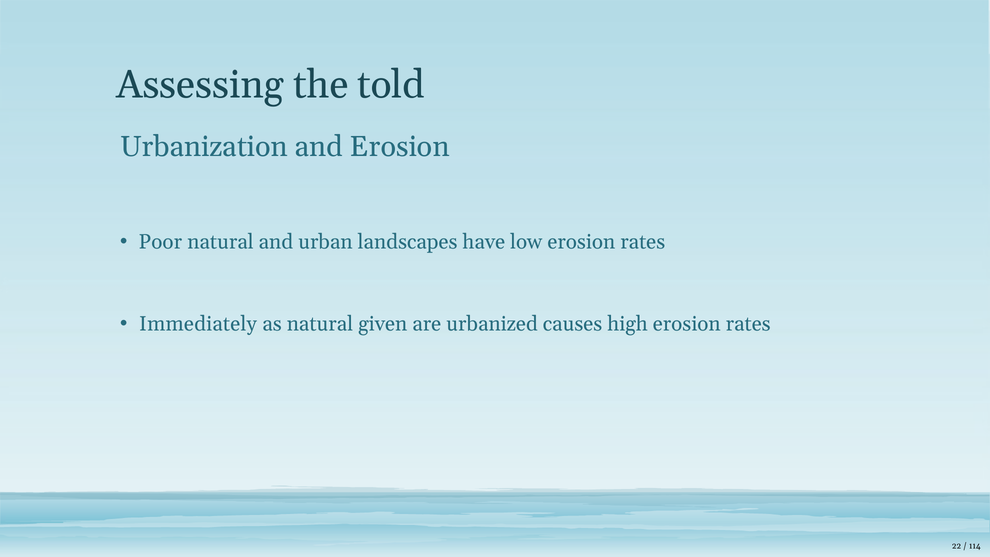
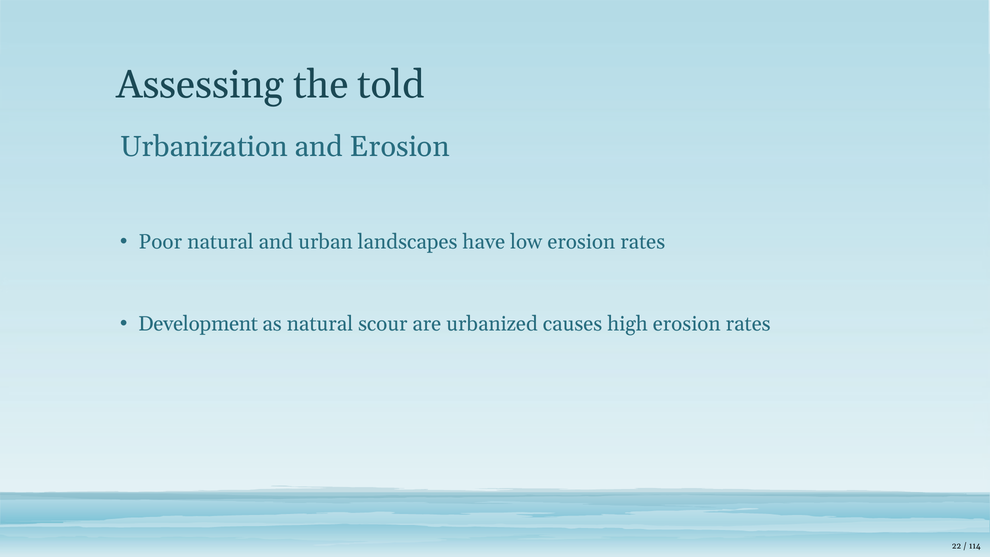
Immediately: Immediately -> Development
given: given -> scour
